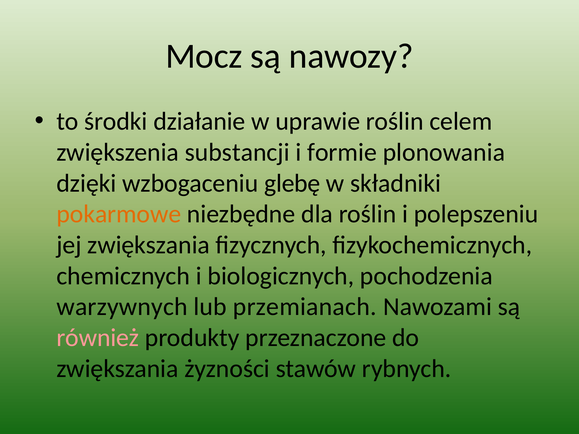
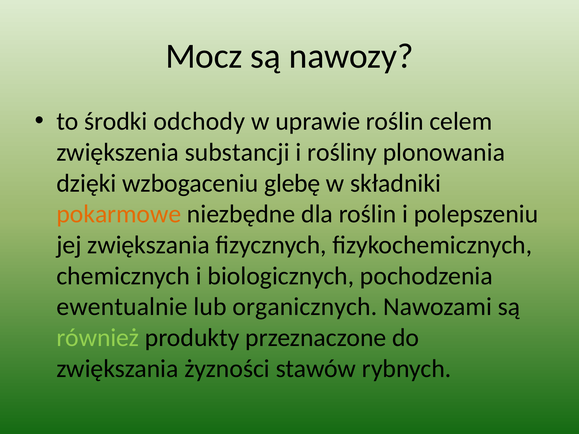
działanie: działanie -> odchody
formie: formie -> rośliny
warzywnych: warzywnych -> ewentualnie
przemianach: przemianach -> organicznych
również colour: pink -> light green
